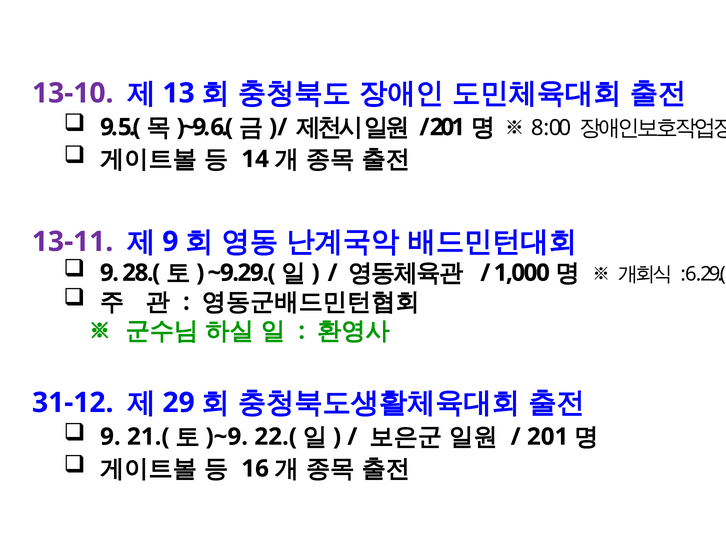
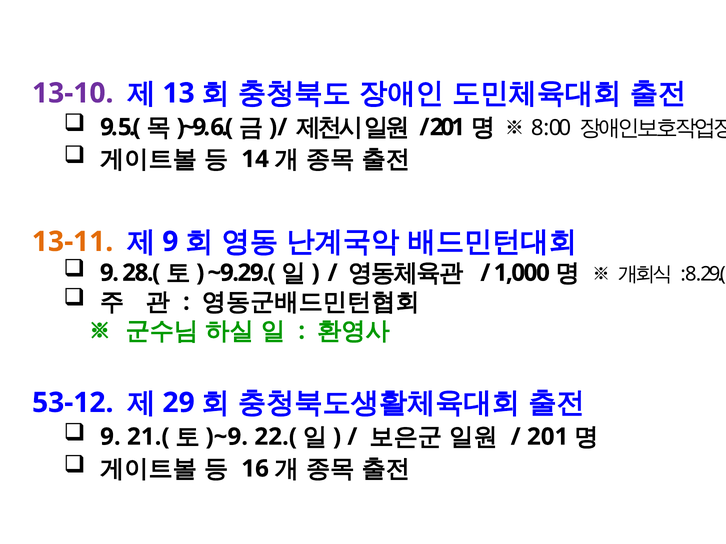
13-11 colour: purple -> orange
6 at (691, 274): 6 -> 8
31-12: 31-12 -> 53-12
